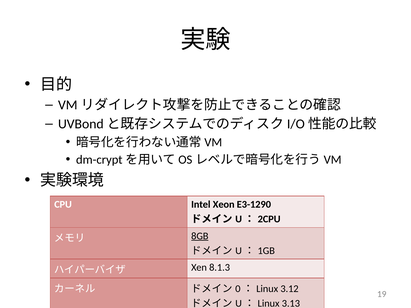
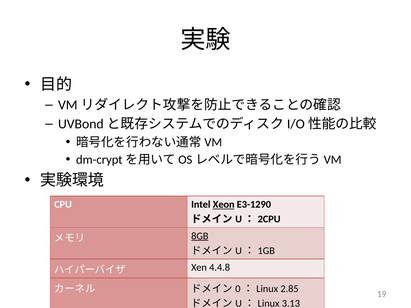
Xeon underline: none -> present
8.1.3: 8.1.3 -> 4.4.8
3.12: 3.12 -> 2.85
